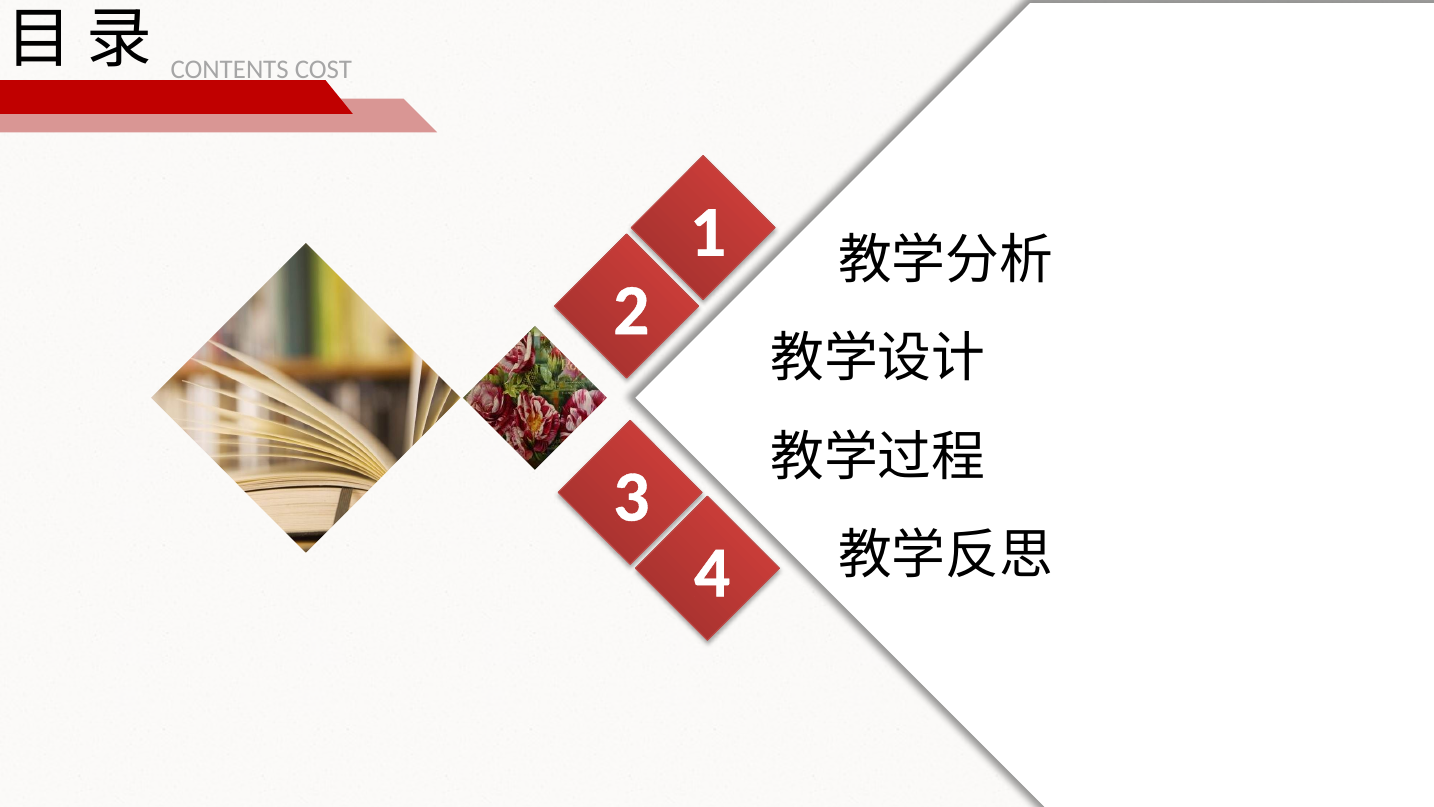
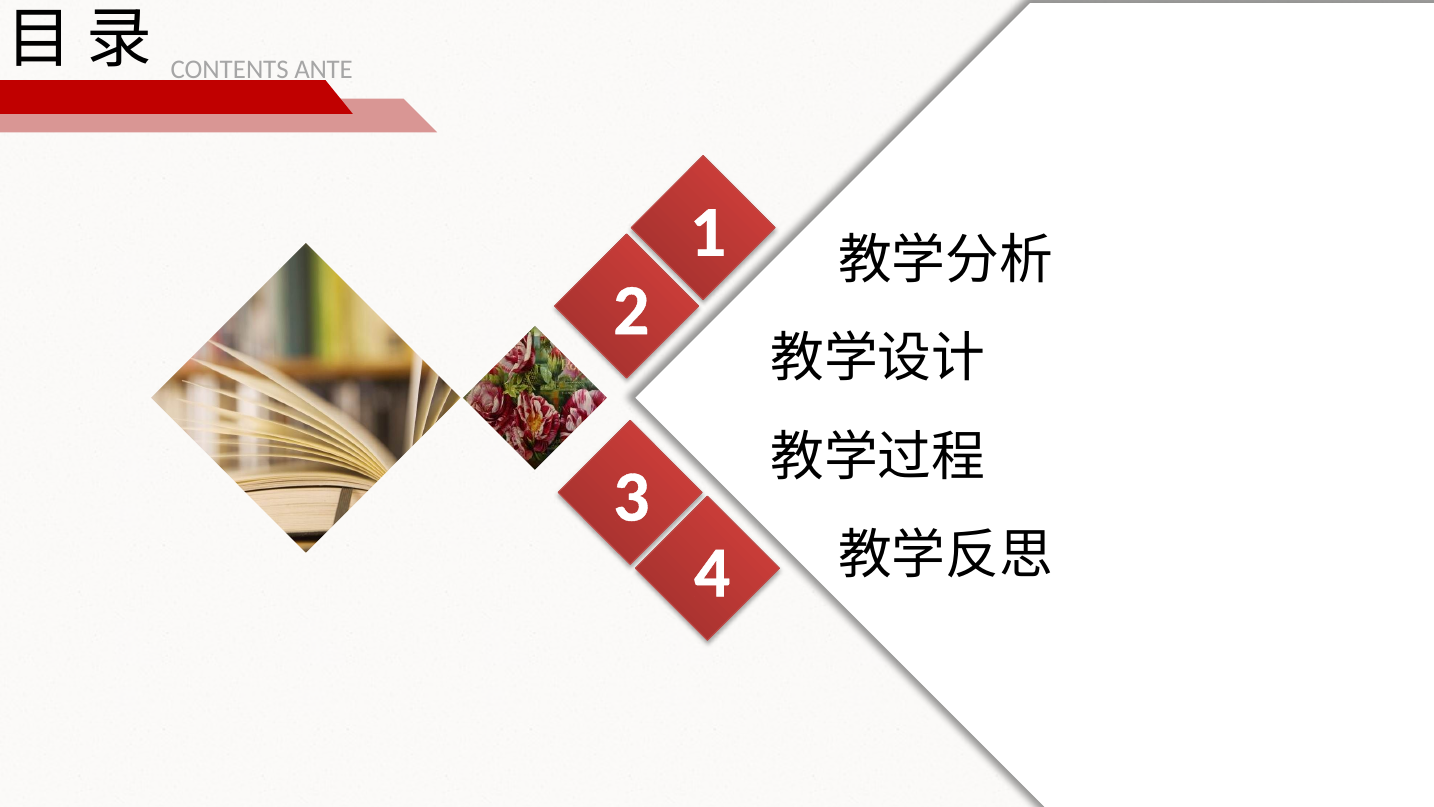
COST: COST -> ANTE
